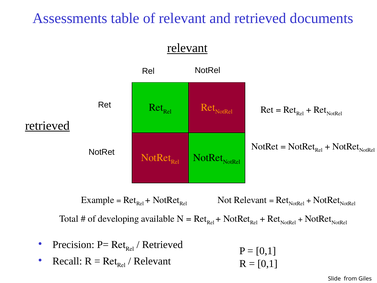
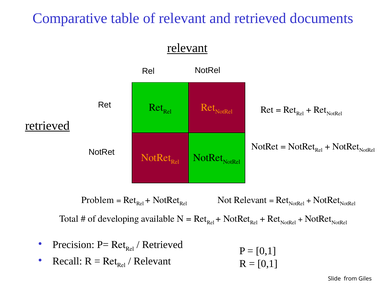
Assessments: Assessments -> Comparative
Example: Example -> Problem
